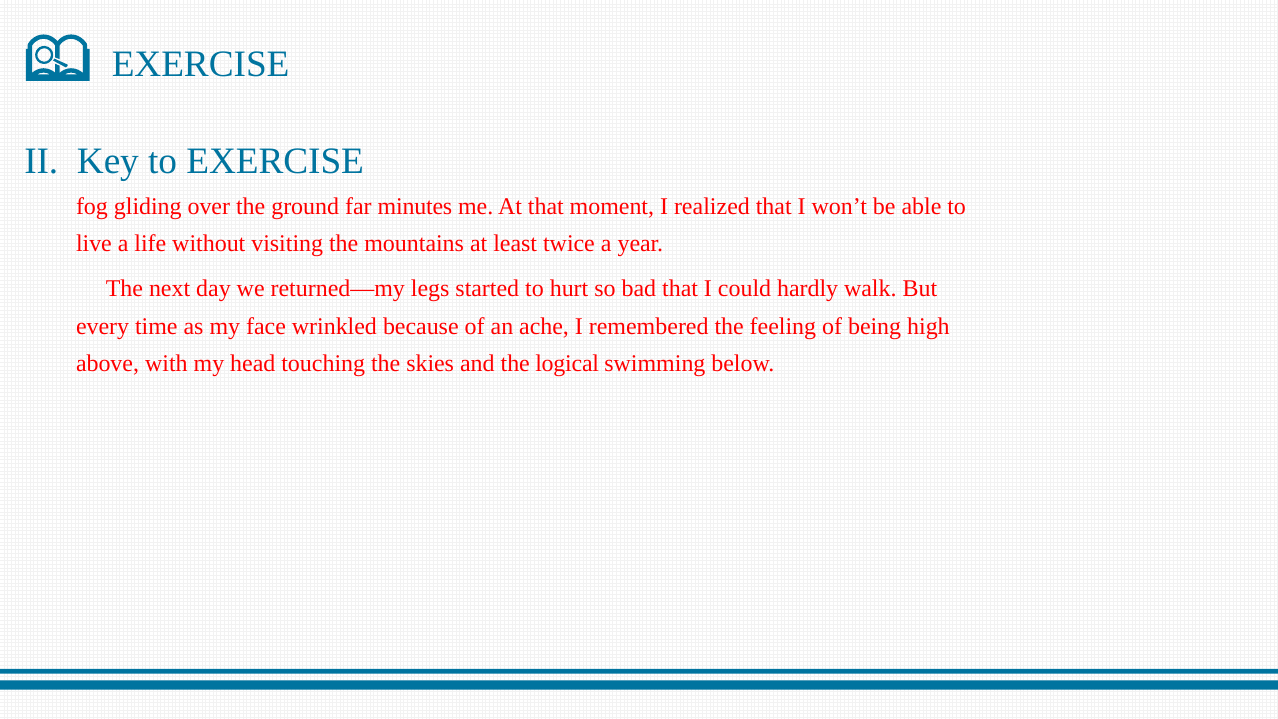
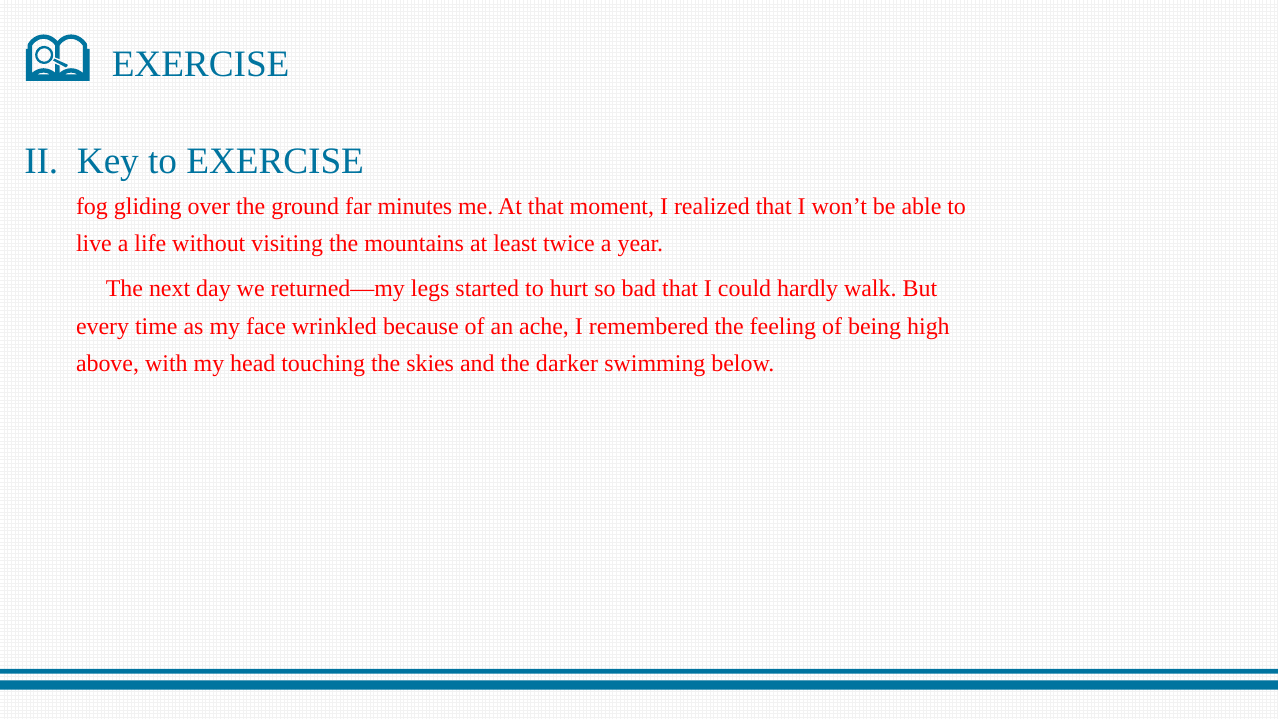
logical: logical -> darker
